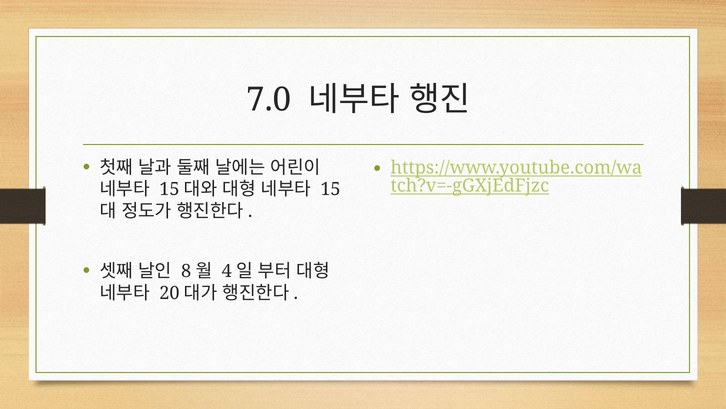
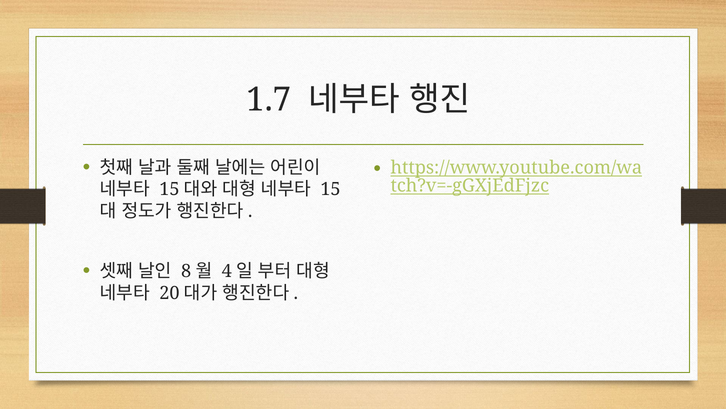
7.0: 7.0 -> 1.7
